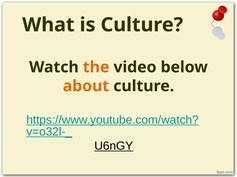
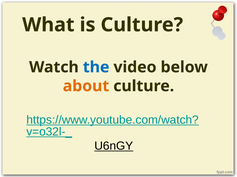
the colour: orange -> blue
